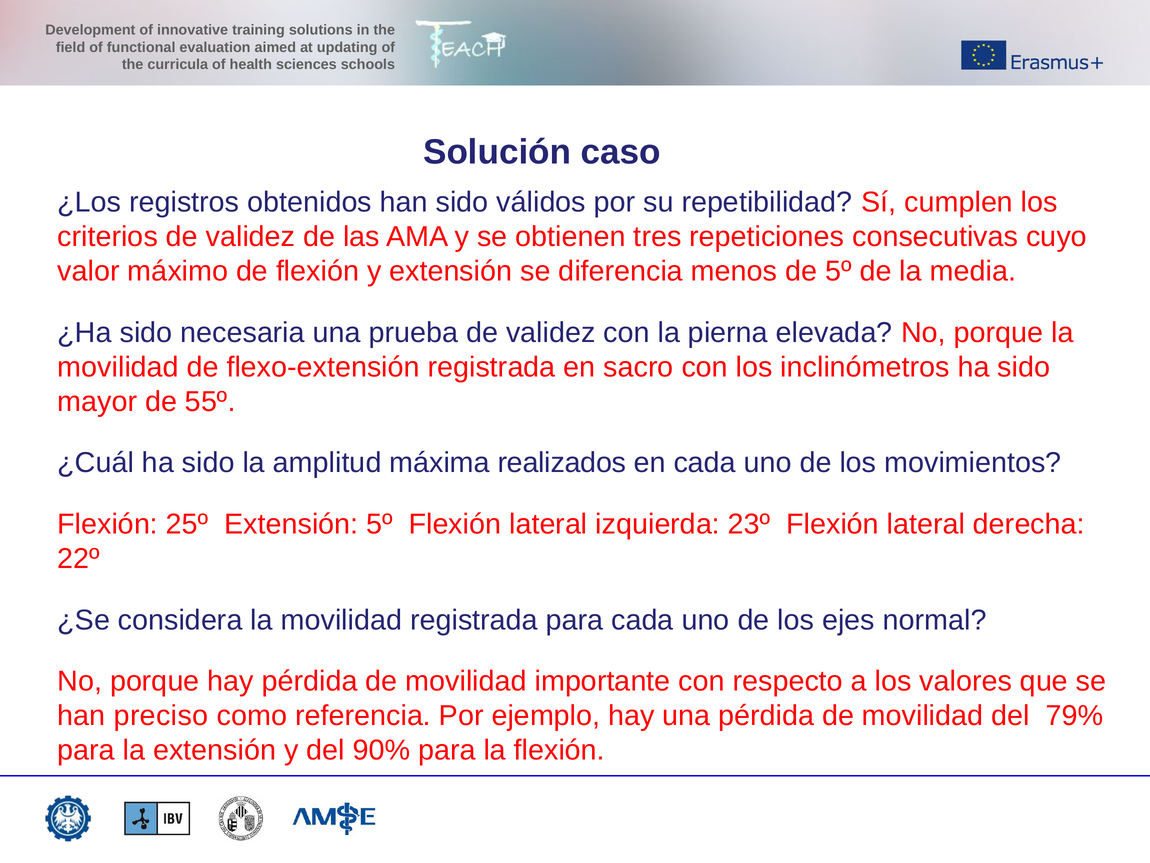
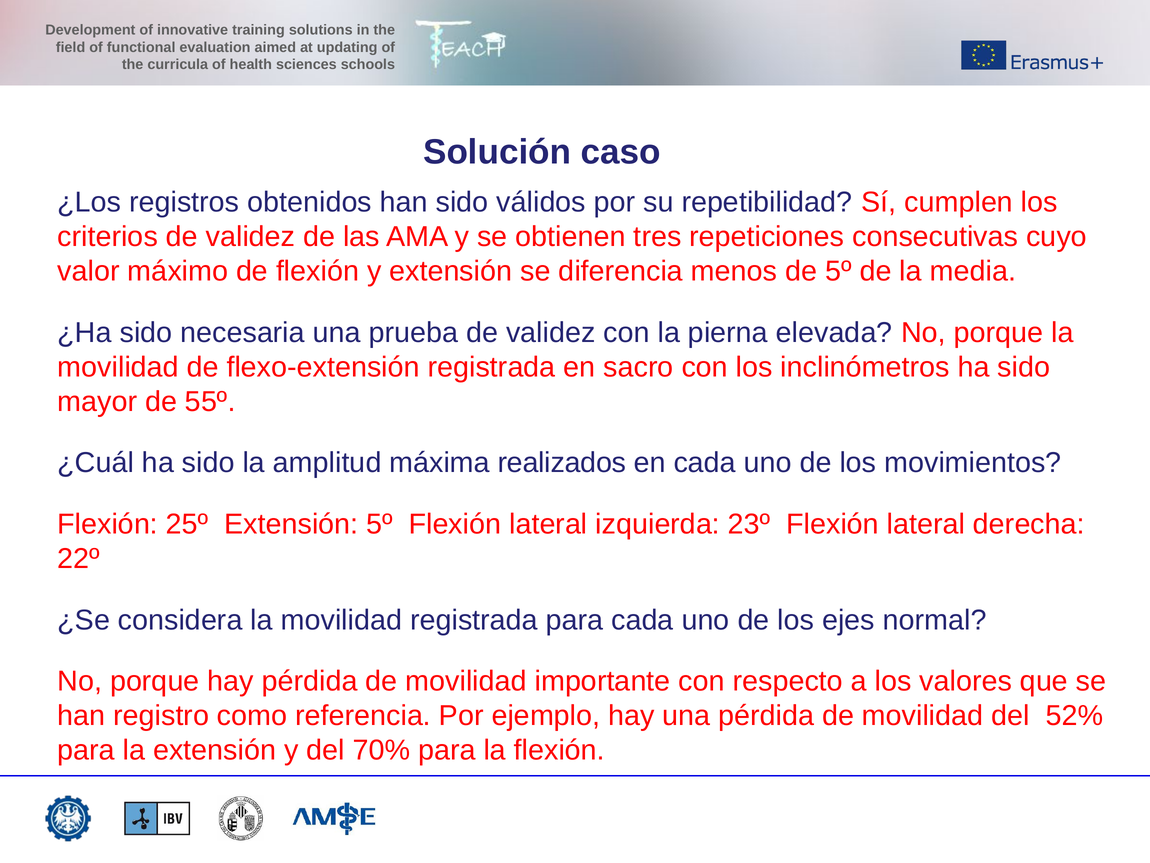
preciso: preciso -> registro
79%: 79% -> 52%
90%: 90% -> 70%
